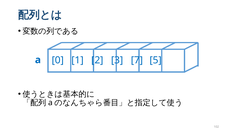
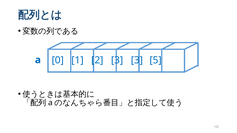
3 7: 7 -> 3
